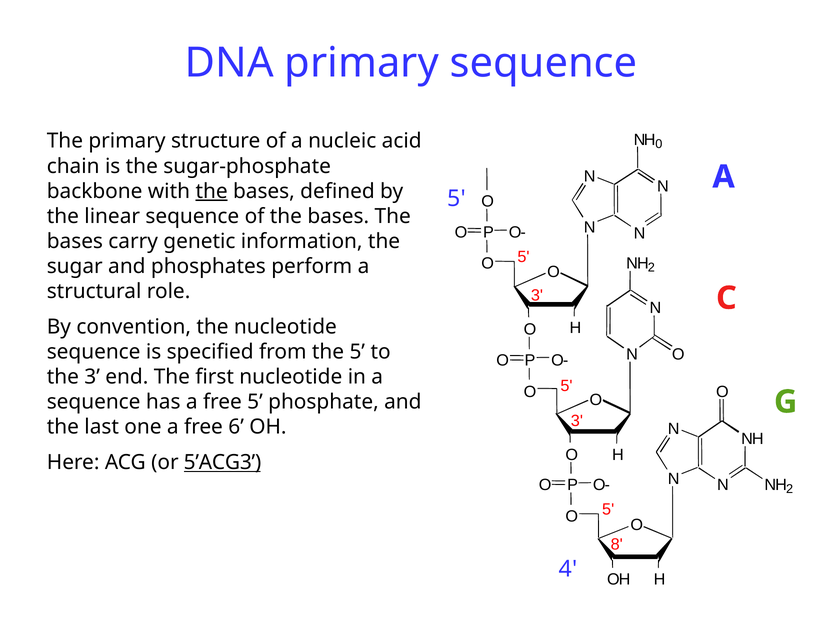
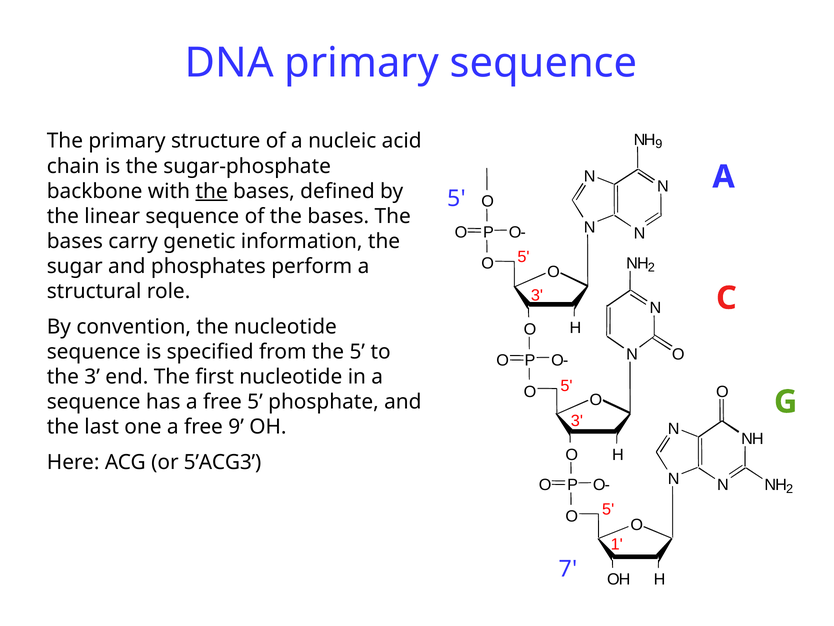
0 at (659, 144): 0 -> 9
free 6: 6 -> 9
5’ACG3 underline: present -> none
8: 8 -> 1
4: 4 -> 7
